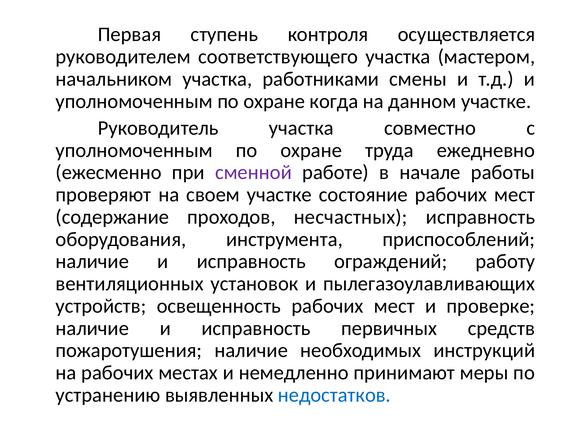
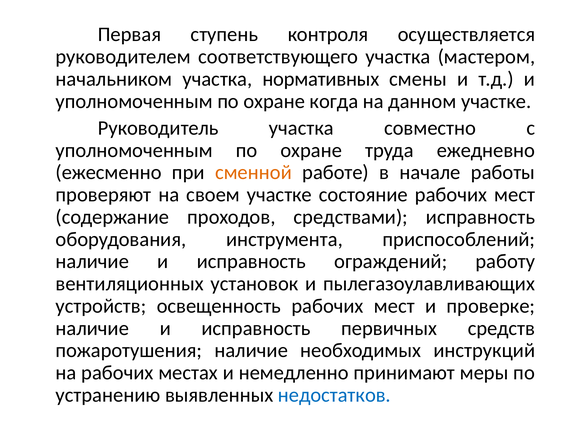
работниками: работниками -> нормативных
сменной colour: purple -> orange
несчастных: несчастных -> средствами
